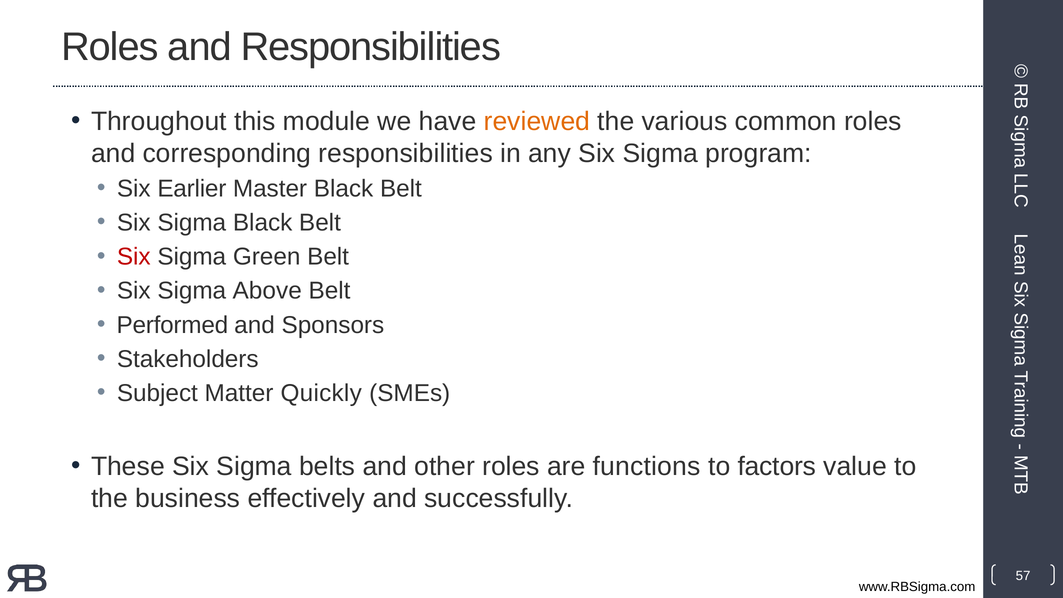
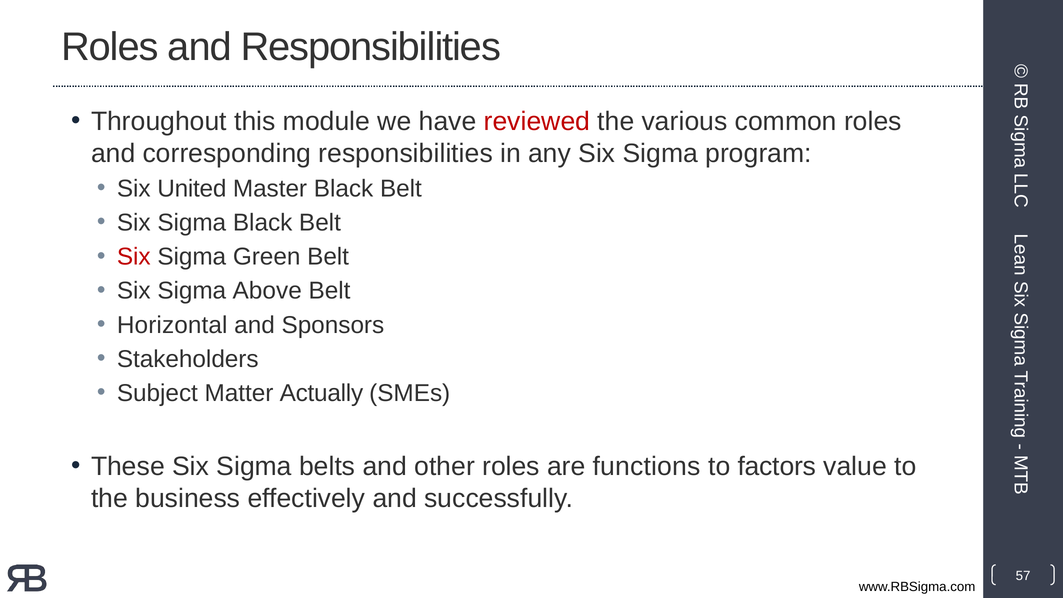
reviewed colour: orange -> red
Earlier: Earlier -> United
Performed: Performed -> Horizontal
Quickly: Quickly -> Actually
